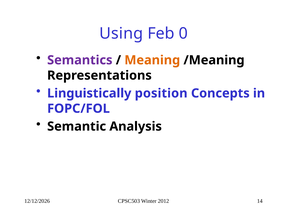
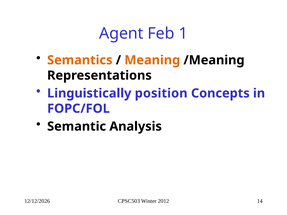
Using: Using -> Agent
0: 0 -> 1
Semantics colour: purple -> orange
